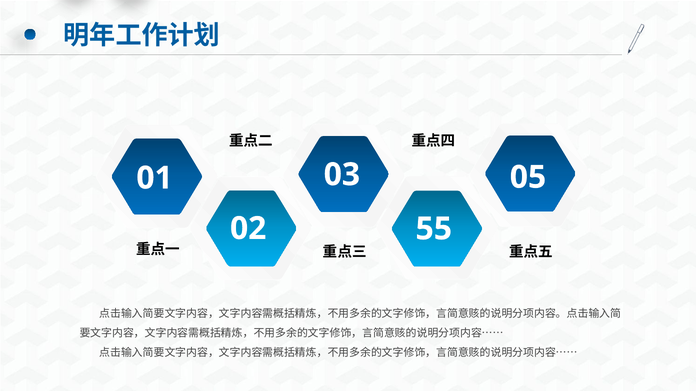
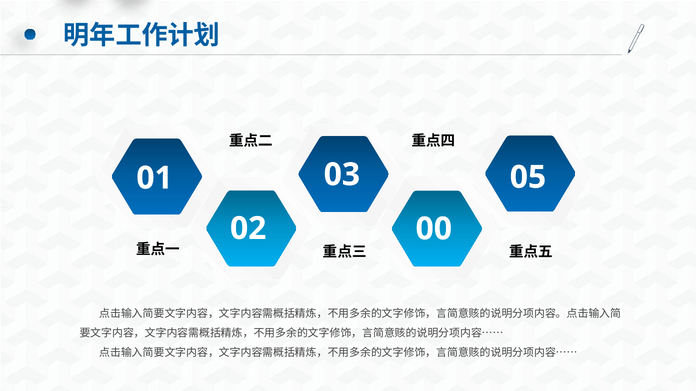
55: 55 -> 00
